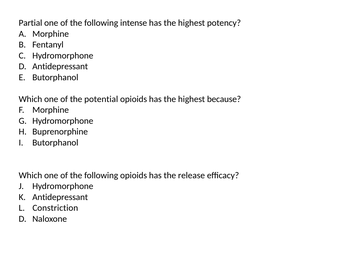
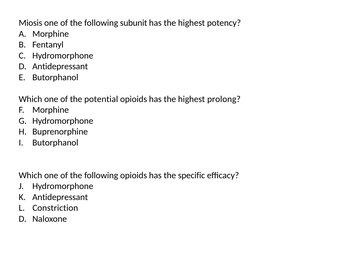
Partial: Partial -> Miosis
intense: intense -> subunit
because: because -> prolong
release: release -> specific
